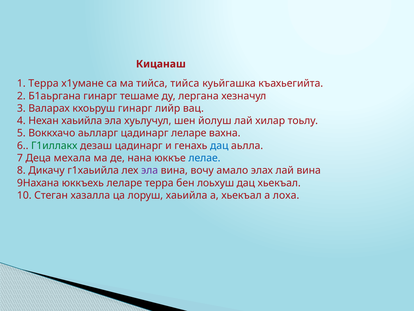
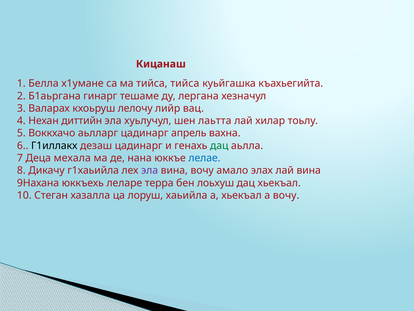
1 Терра: Терра -> Белла
кхоьруш гинарг: гинарг -> лелочу
Нехан хаьийла: хаьийла -> диттийн
йолуш: йолуш -> лаьтта
цадинарг леларе: леларе -> апрель
Г1иллакх colour: green -> black
дац at (219, 145) colour: blue -> green
а лоха: лоха -> вочу
